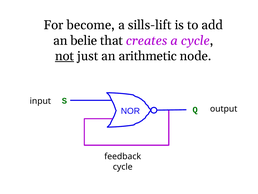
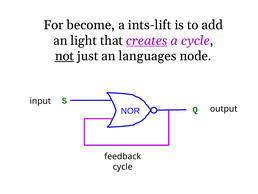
sills-lift: sills-lift -> ints-lift
belie: belie -> light
creates underline: none -> present
arithmetic: arithmetic -> languages
